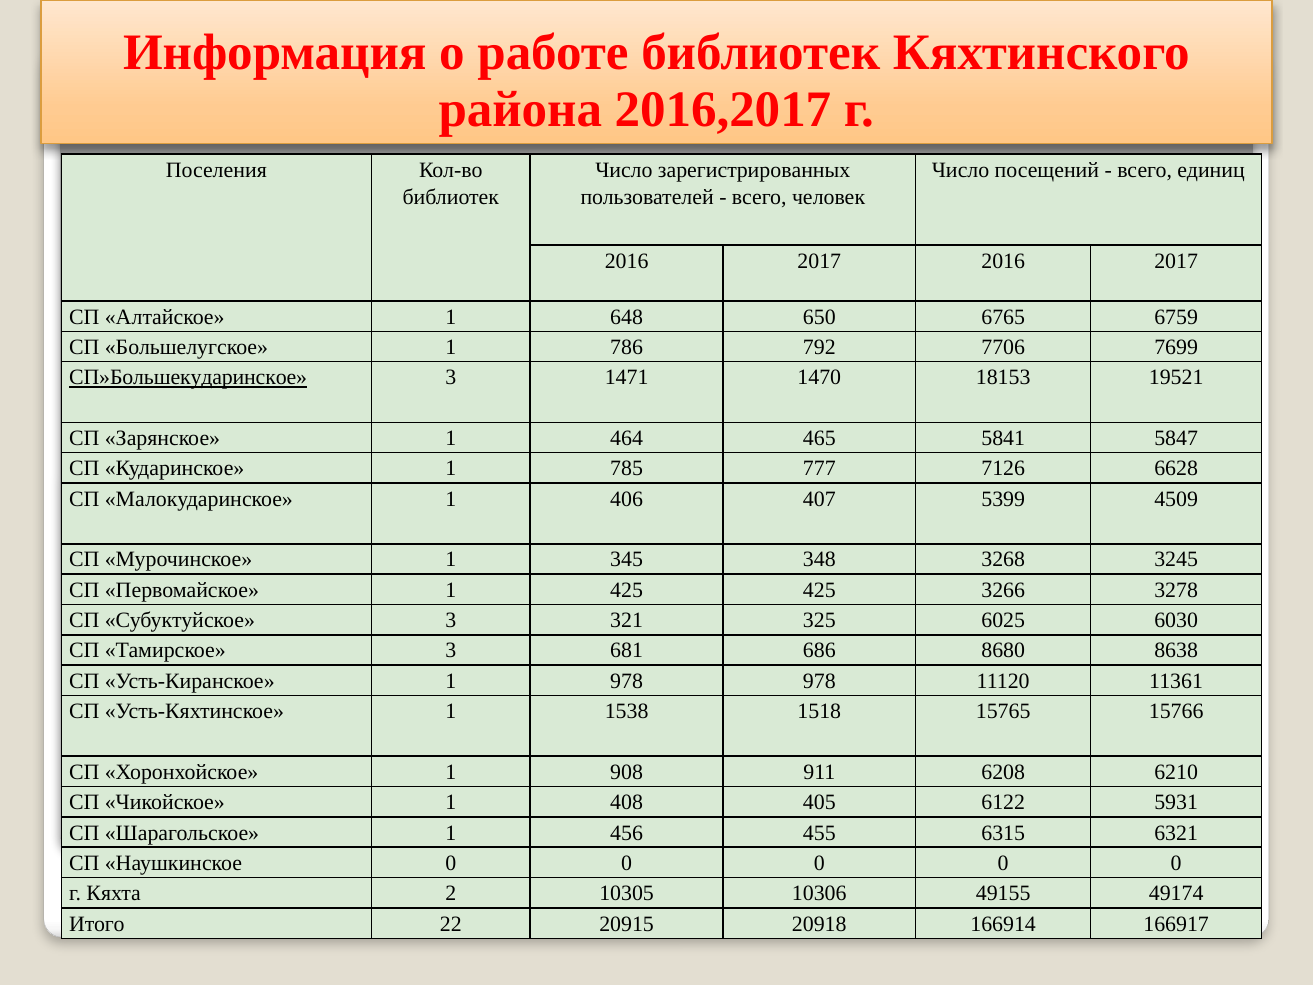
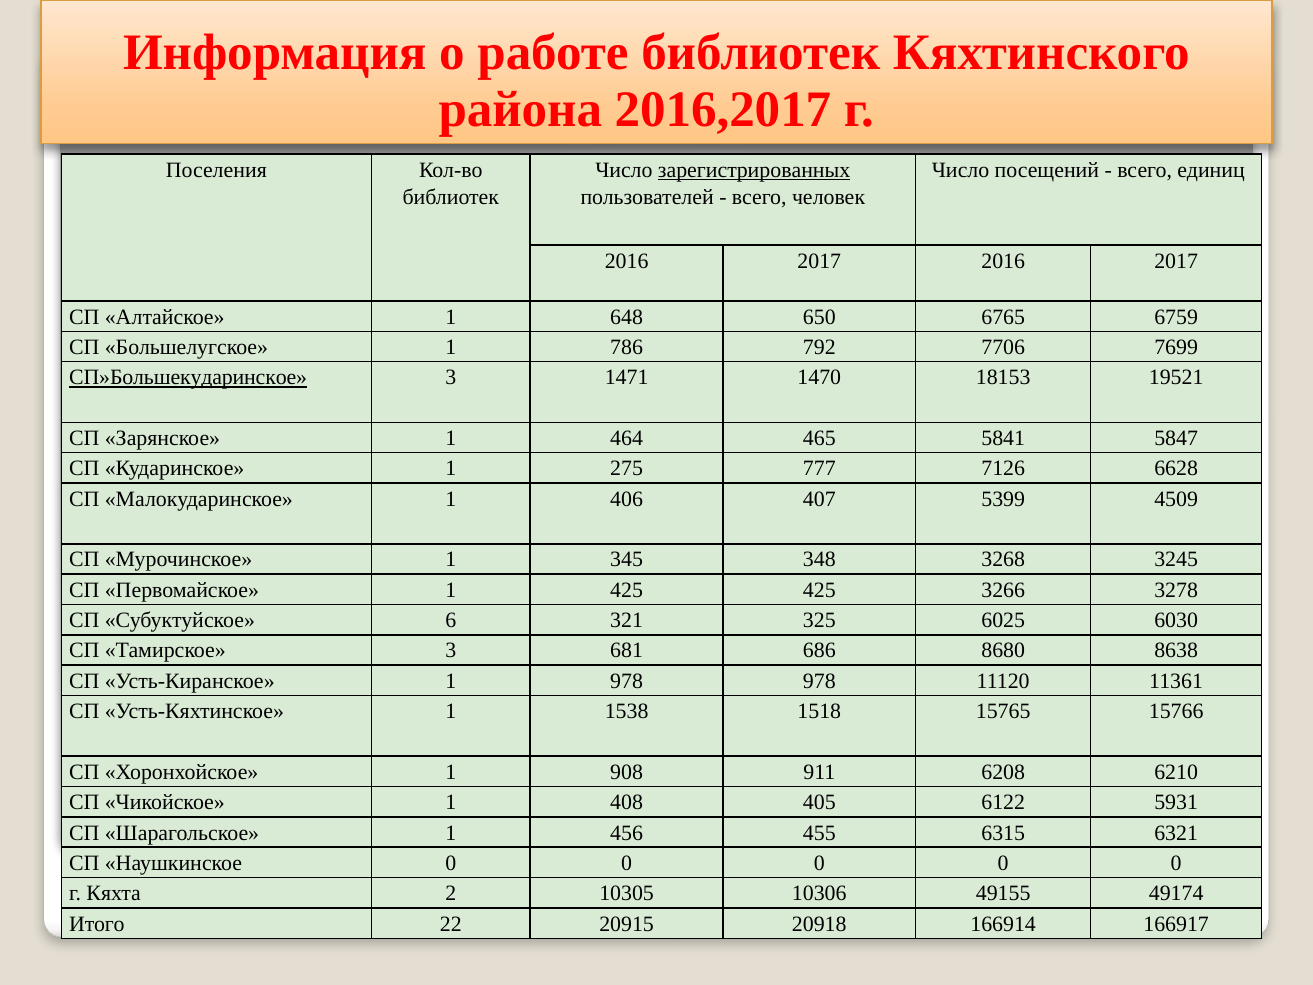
зарегистрированных underline: none -> present
785: 785 -> 275
Субуктуйское 3: 3 -> 6
